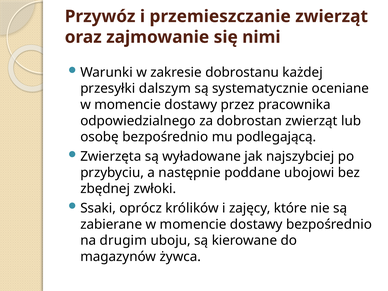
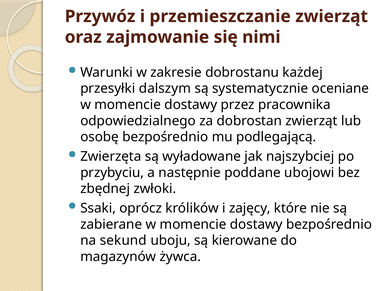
drugim: drugim -> sekund
